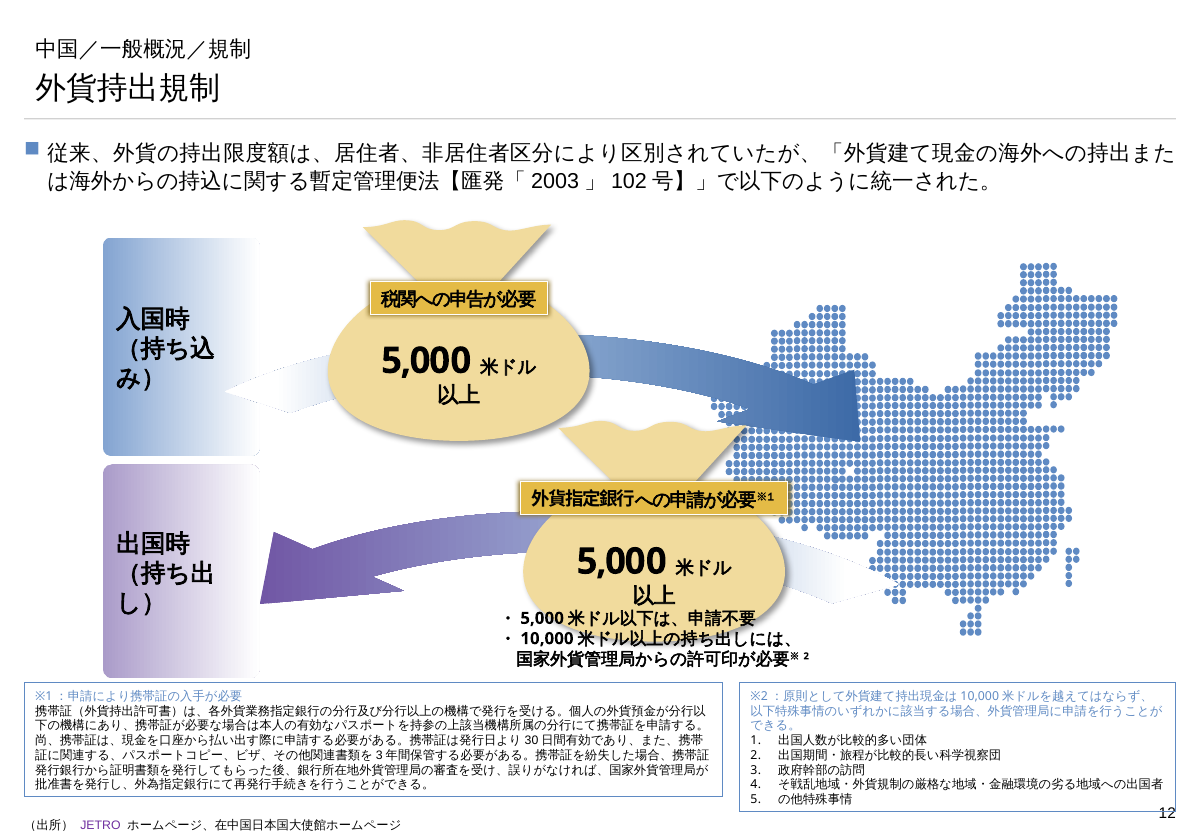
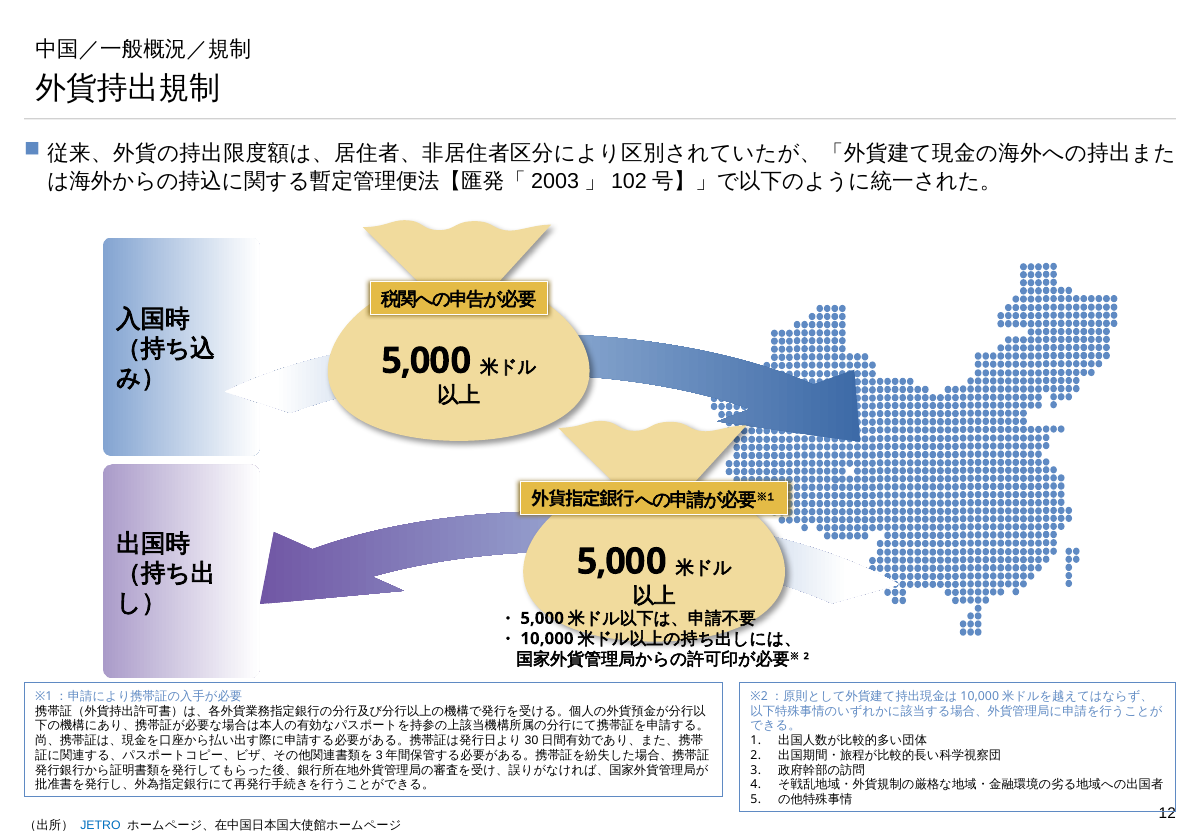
JETRO colour: purple -> blue
